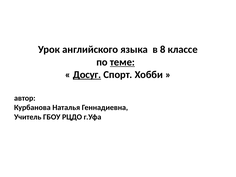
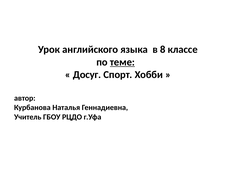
Досуг underline: present -> none
